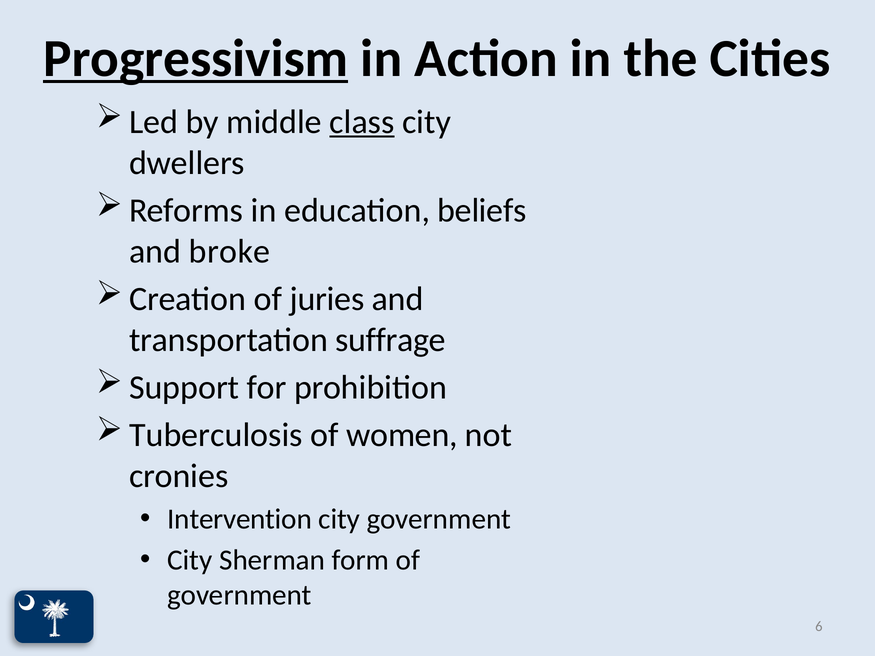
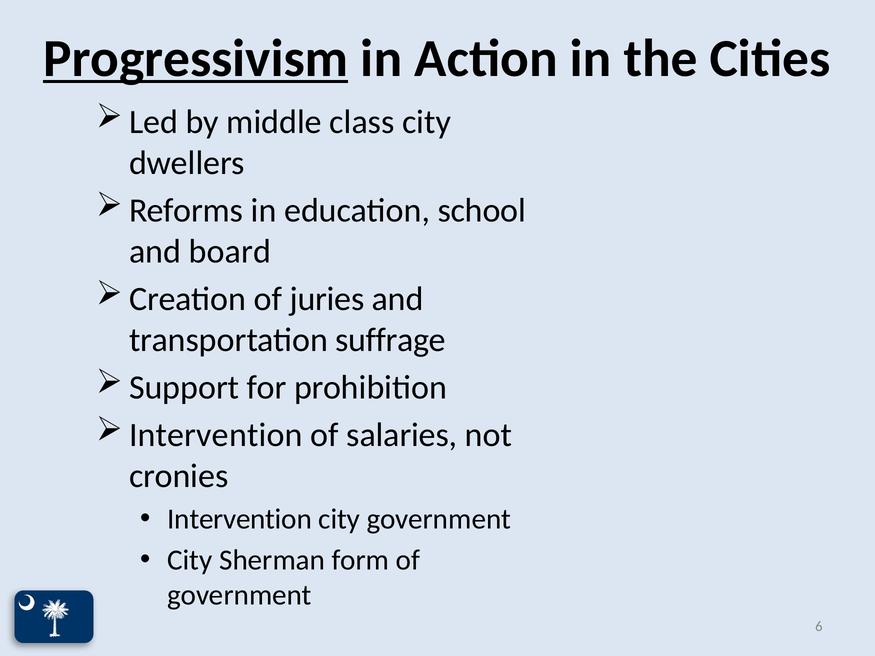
class underline: present -> none
beliefs: beliefs -> school
broke: broke -> board
Tuberculosis at (216, 435): Tuberculosis -> Intervention
women: women -> salaries
